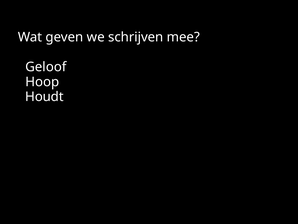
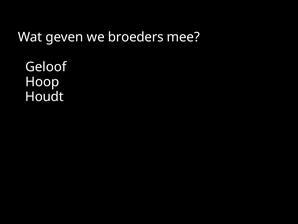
schrijven: schrijven -> broeders
